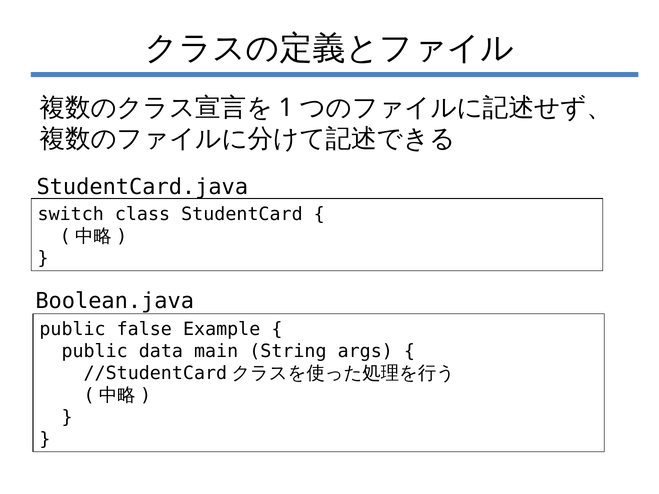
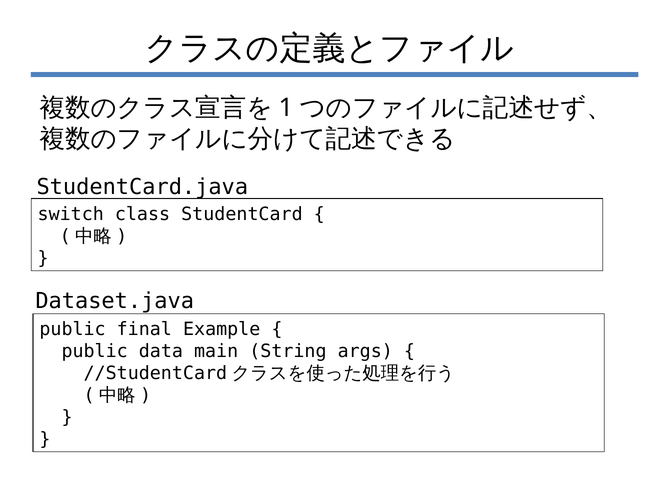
Boolean.java: Boolean.java -> Dataset.java
false: false -> final
